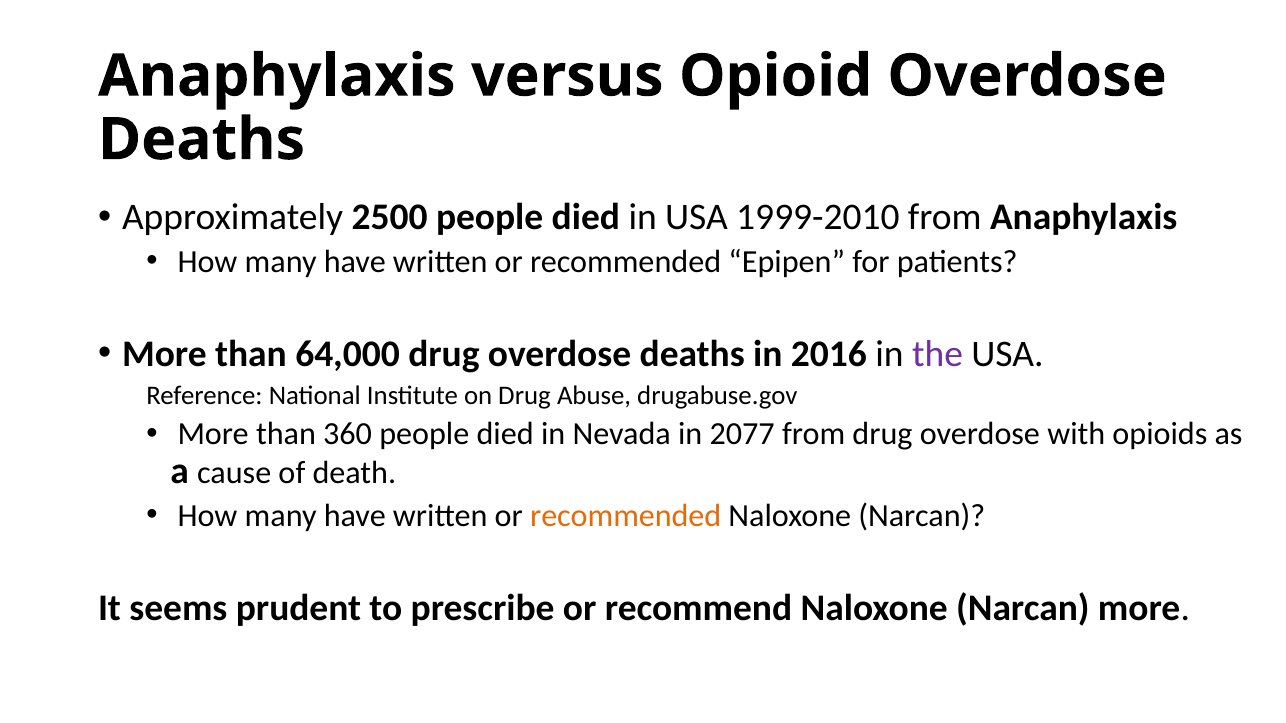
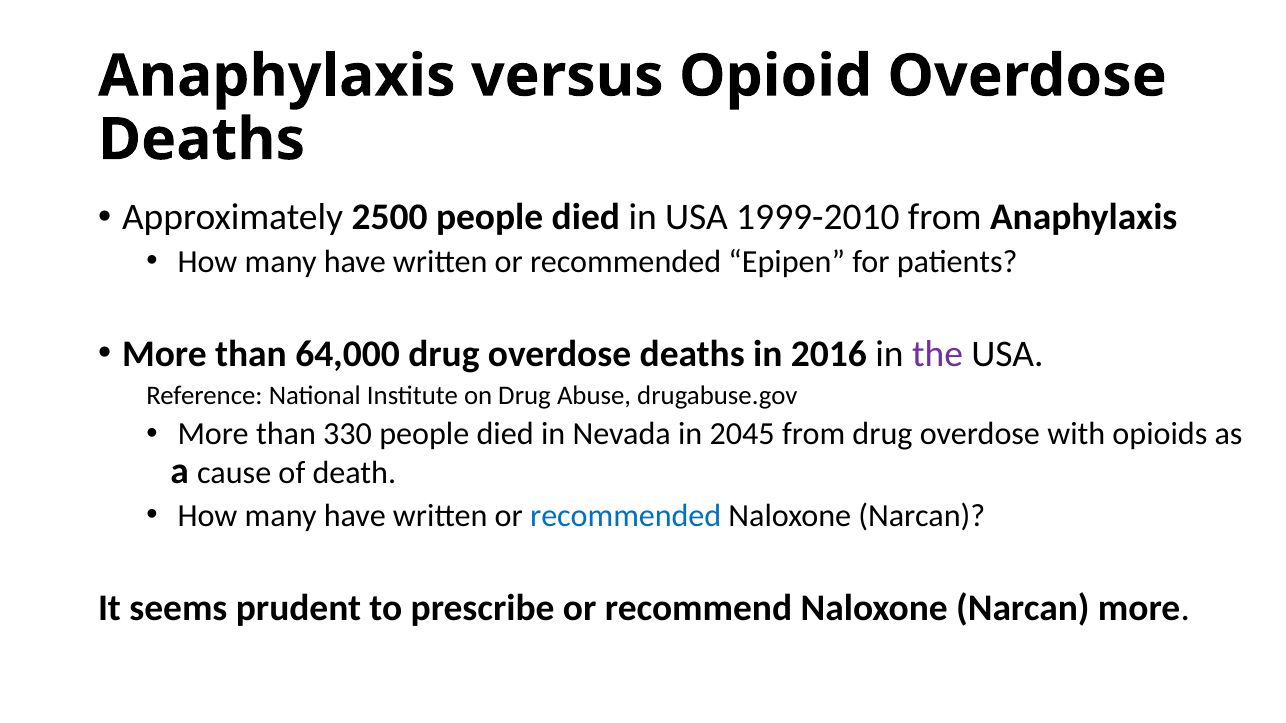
360: 360 -> 330
2077: 2077 -> 2045
recommended at (626, 516) colour: orange -> blue
